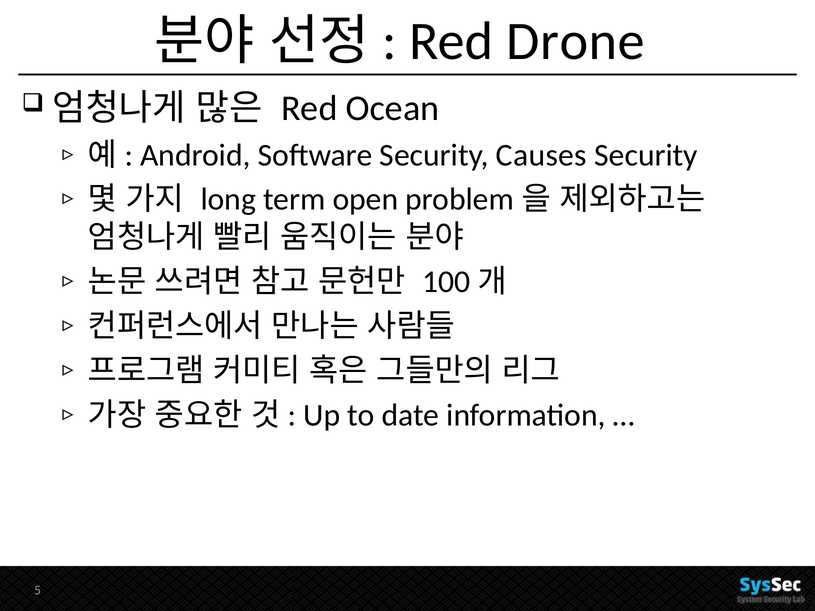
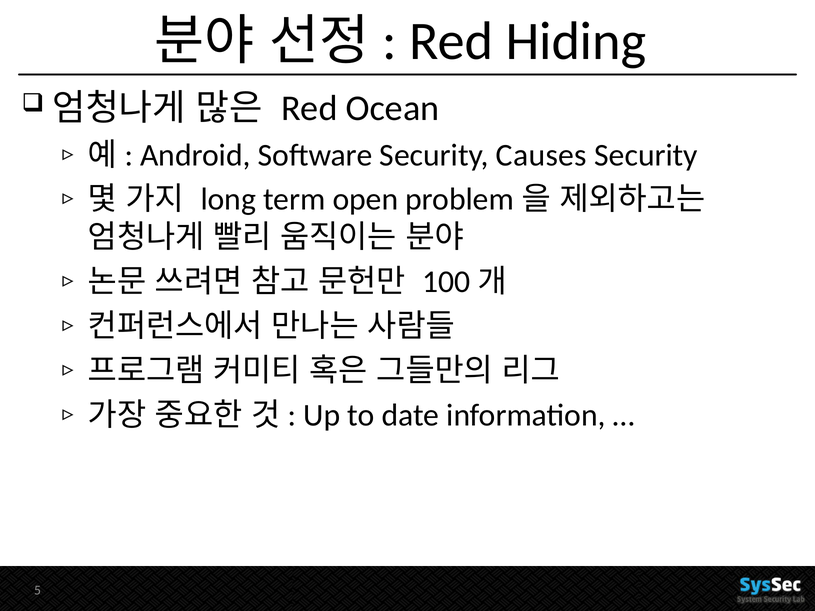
Drone: Drone -> Hiding
